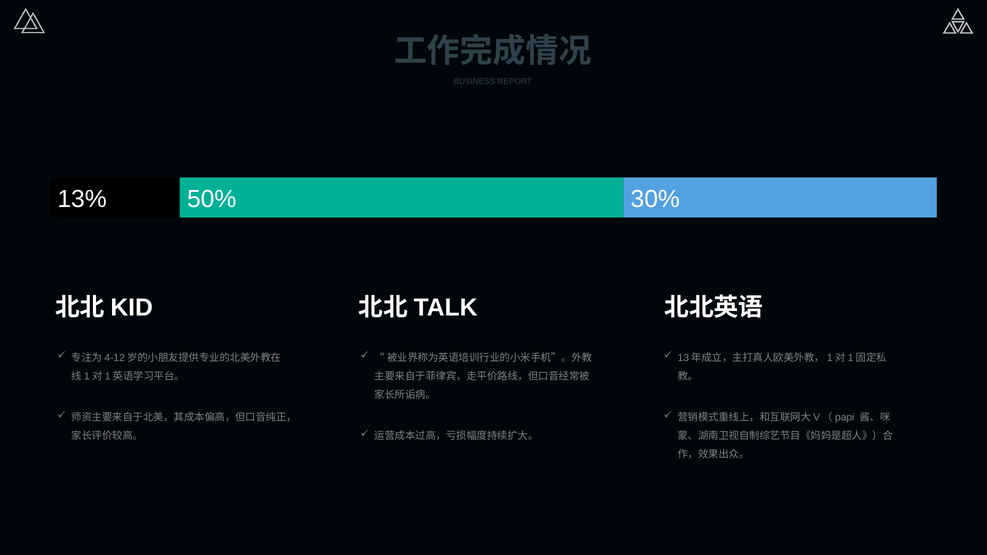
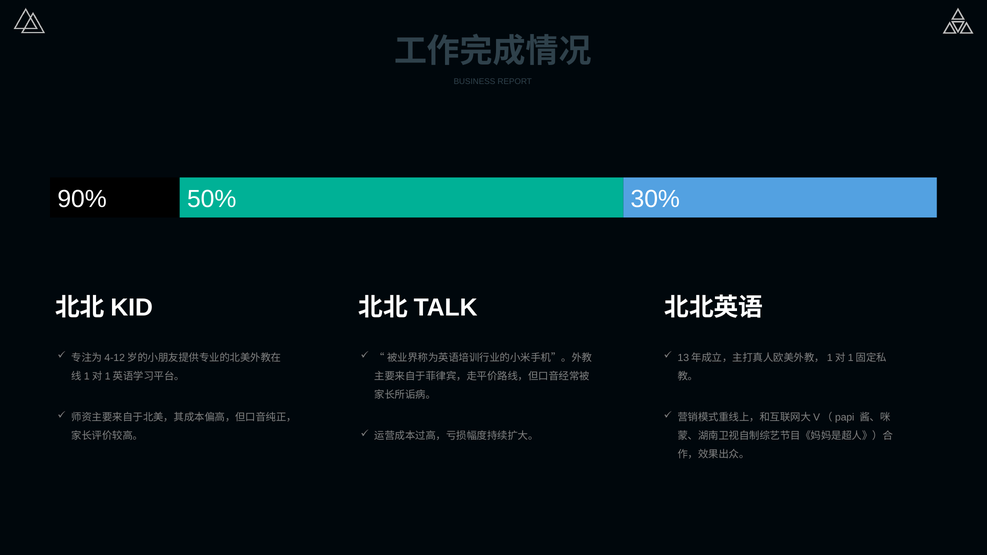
13%: 13% -> 90%
